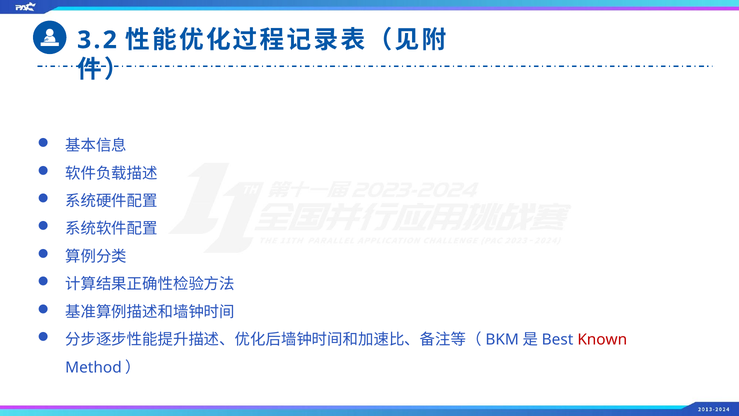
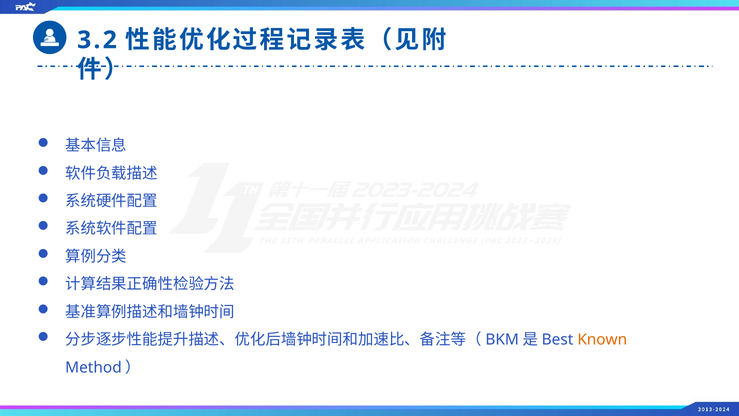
Known colour: red -> orange
